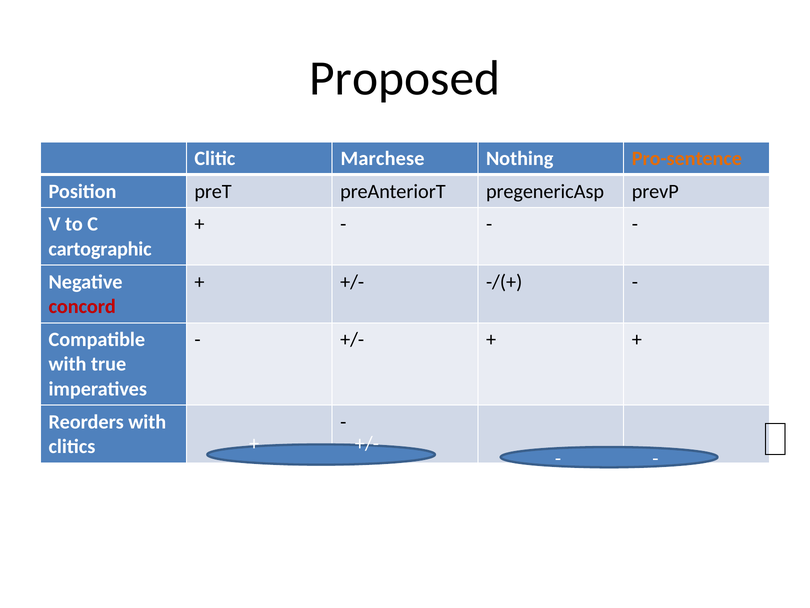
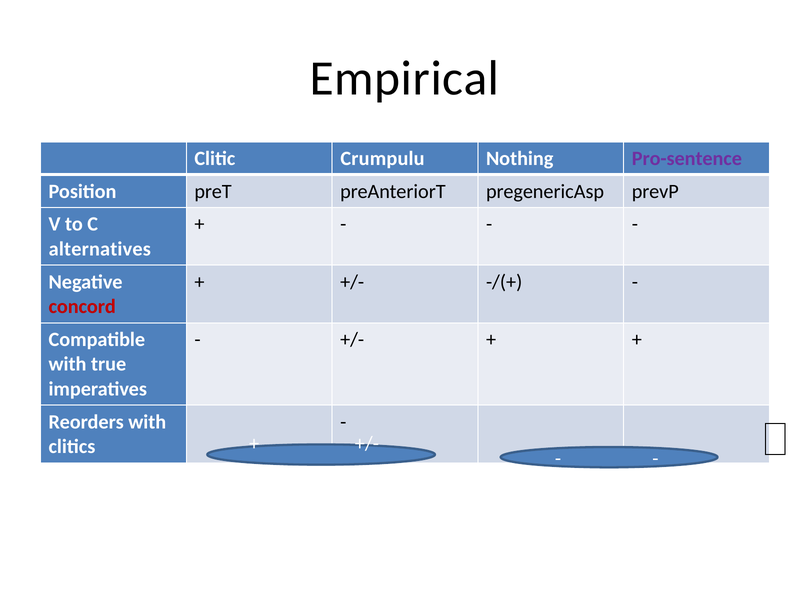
Proposed: Proposed -> Empirical
Marchese: Marchese -> Crumpulu
Pro-sentence colour: orange -> purple
cartographic: cartographic -> alternatives
